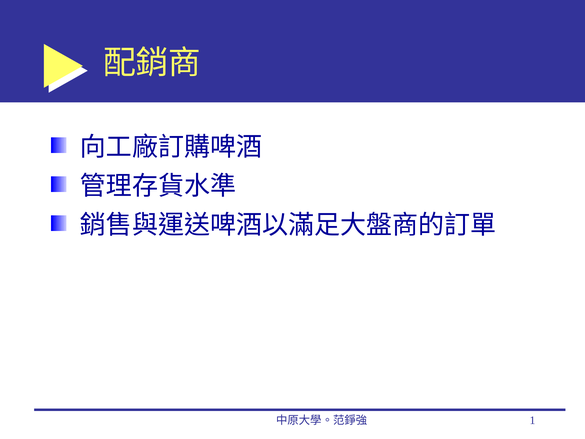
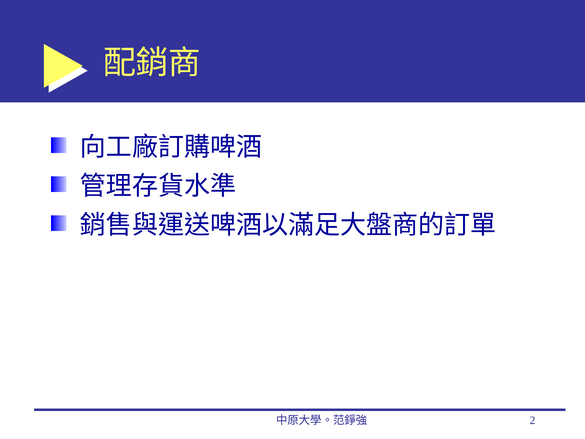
1: 1 -> 2
